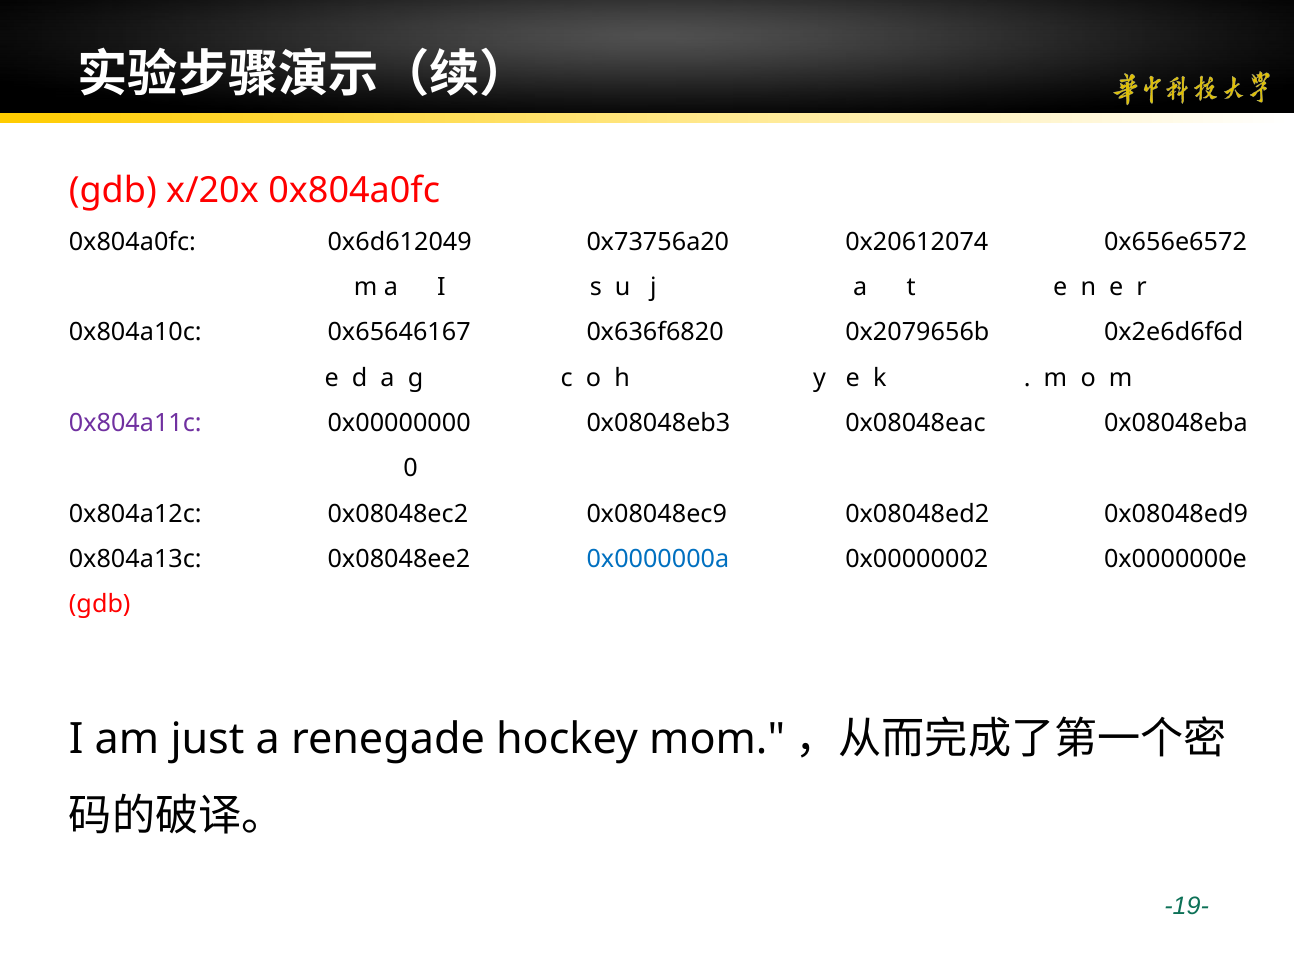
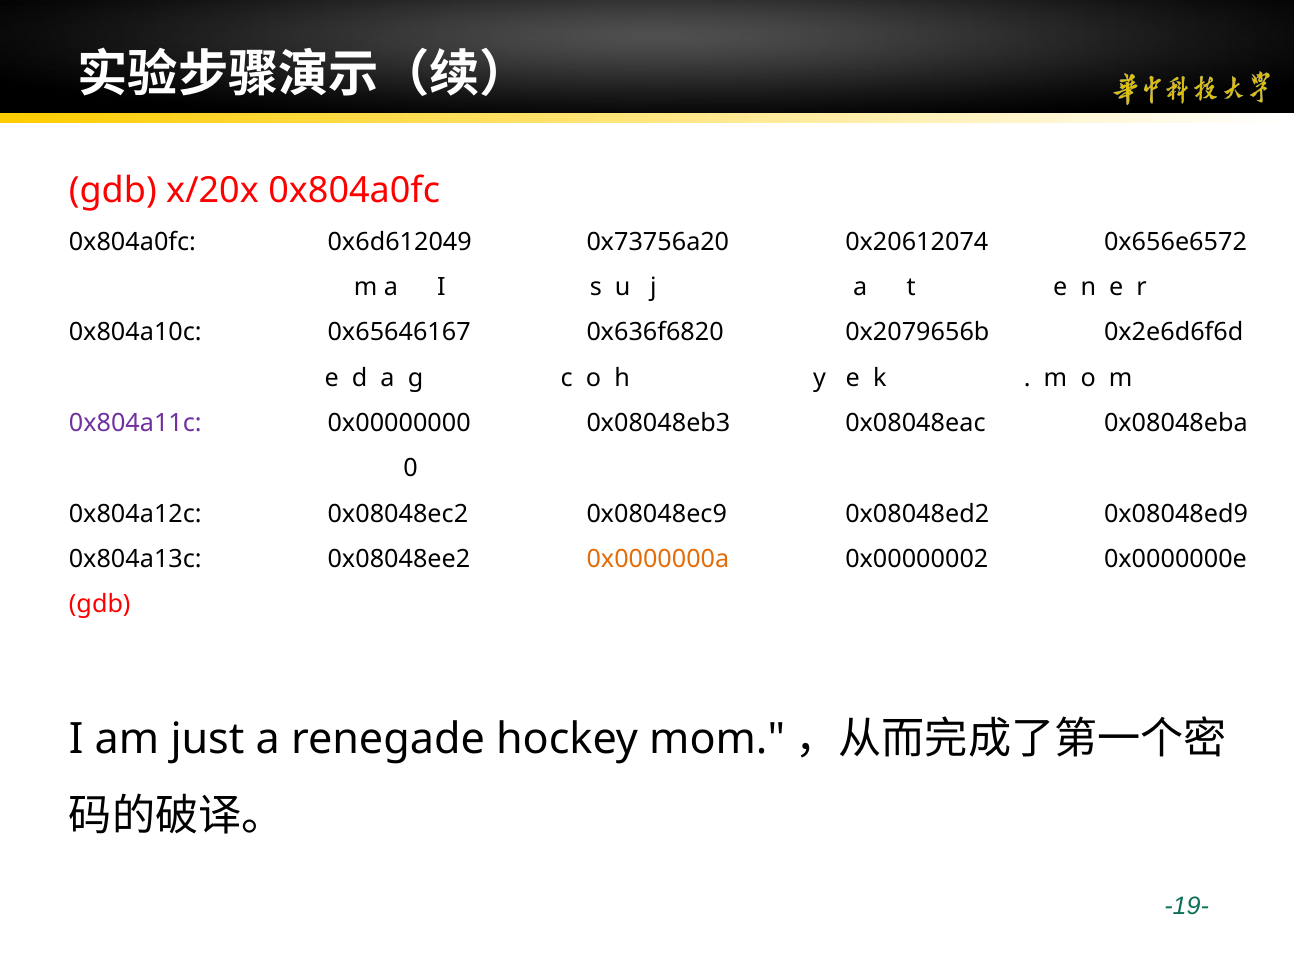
0x0000000a colour: blue -> orange
